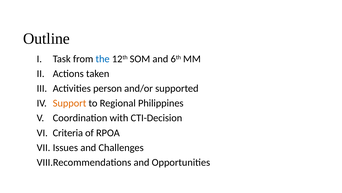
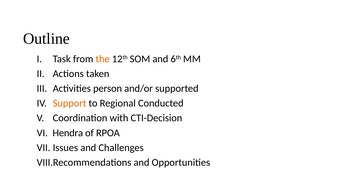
the colour: blue -> orange
Philippines: Philippines -> Conducted
Criteria: Criteria -> Hendra
